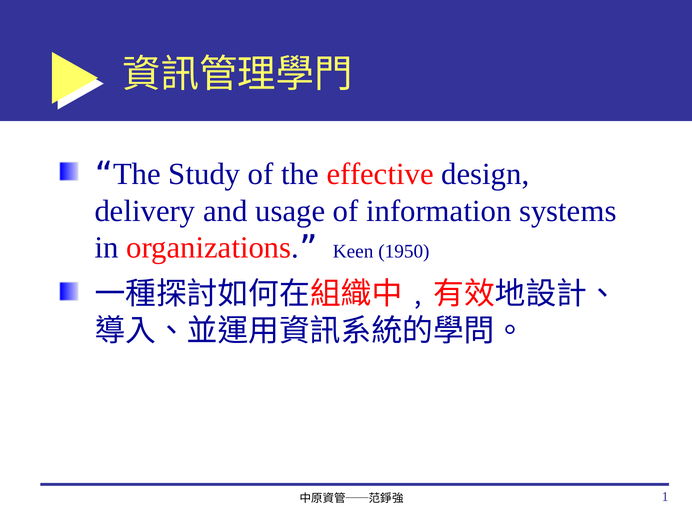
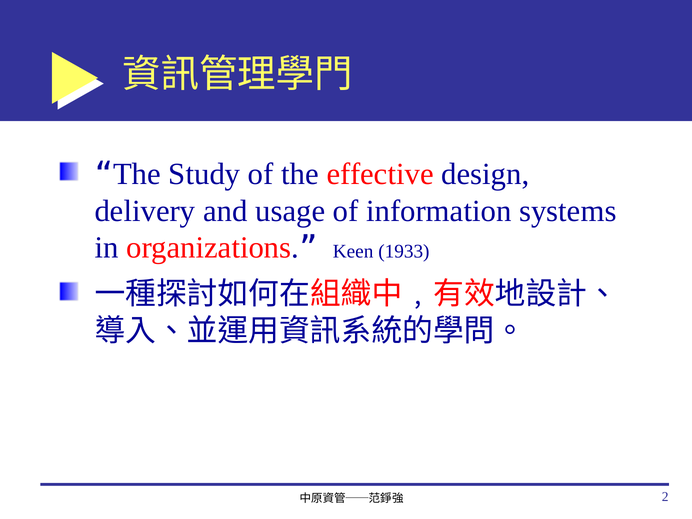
1950: 1950 -> 1933
1: 1 -> 2
